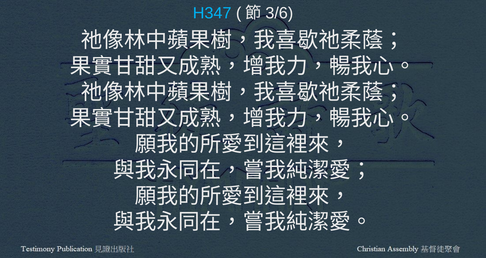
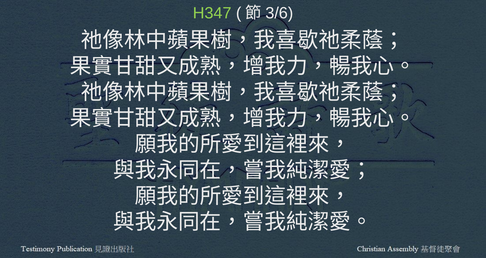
H347 colour: light blue -> light green
